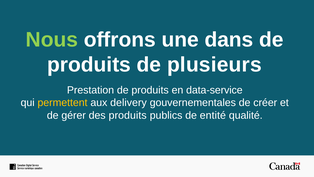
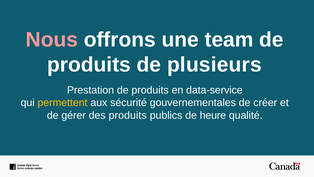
Nous colour: light green -> pink
dans: dans -> team
delivery: delivery -> sécurité
entité: entité -> heure
